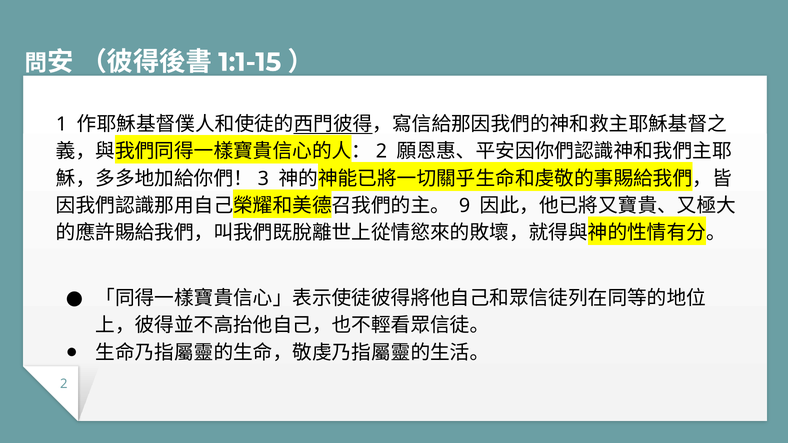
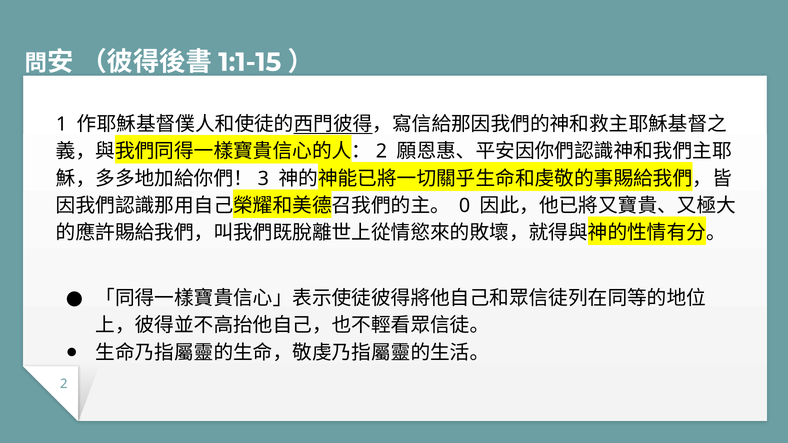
9: 9 -> 0
